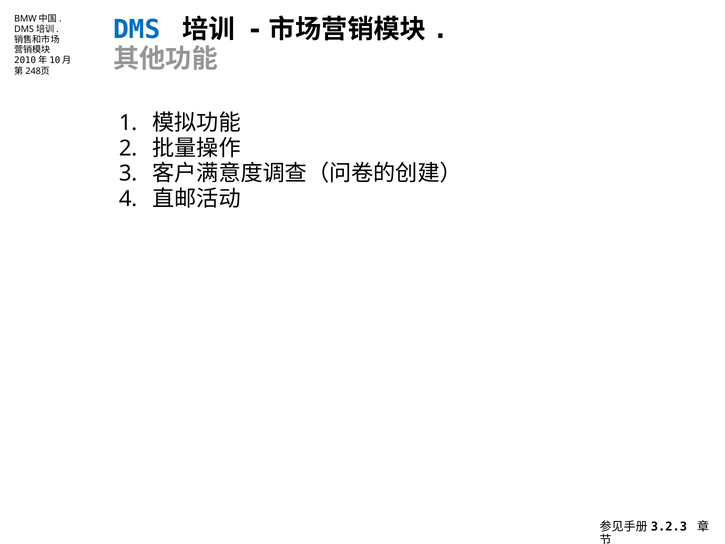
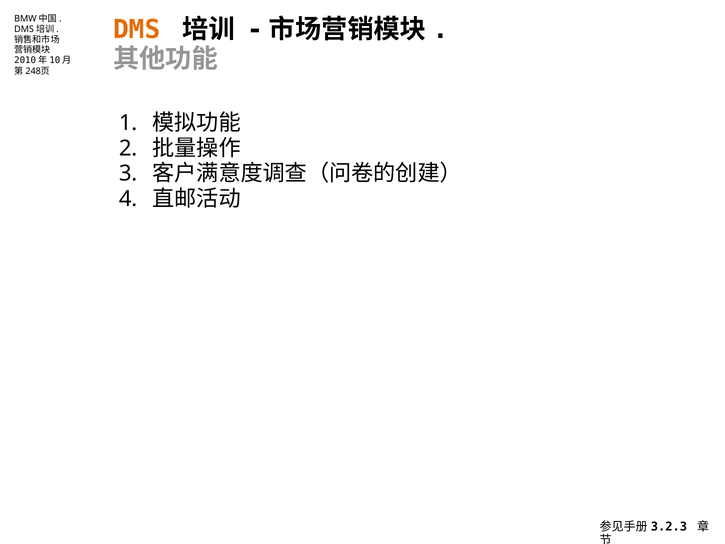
DMS colour: blue -> orange
